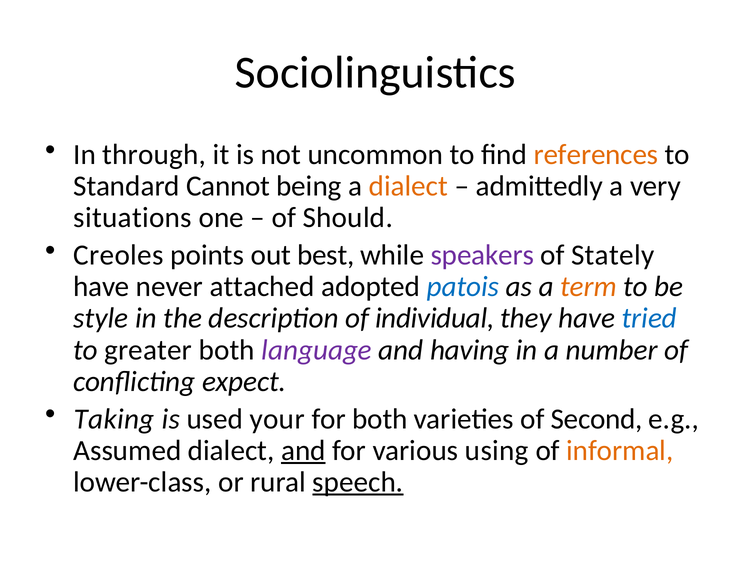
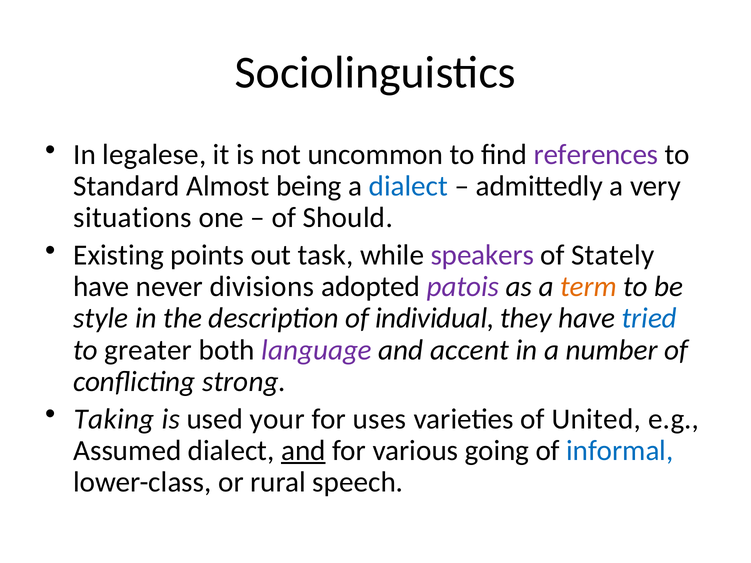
through: through -> legalese
references colour: orange -> purple
Cannot: Cannot -> Almost
dialect at (408, 186) colour: orange -> blue
Creoles: Creoles -> Existing
best: best -> task
attached: attached -> divisions
patois colour: blue -> purple
having: having -> accent
expect: expect -> strong
for both: both -> uses
Second: Second -> United
using: using -> going
informal colour: orange -> blue
speech underline: present -> none
